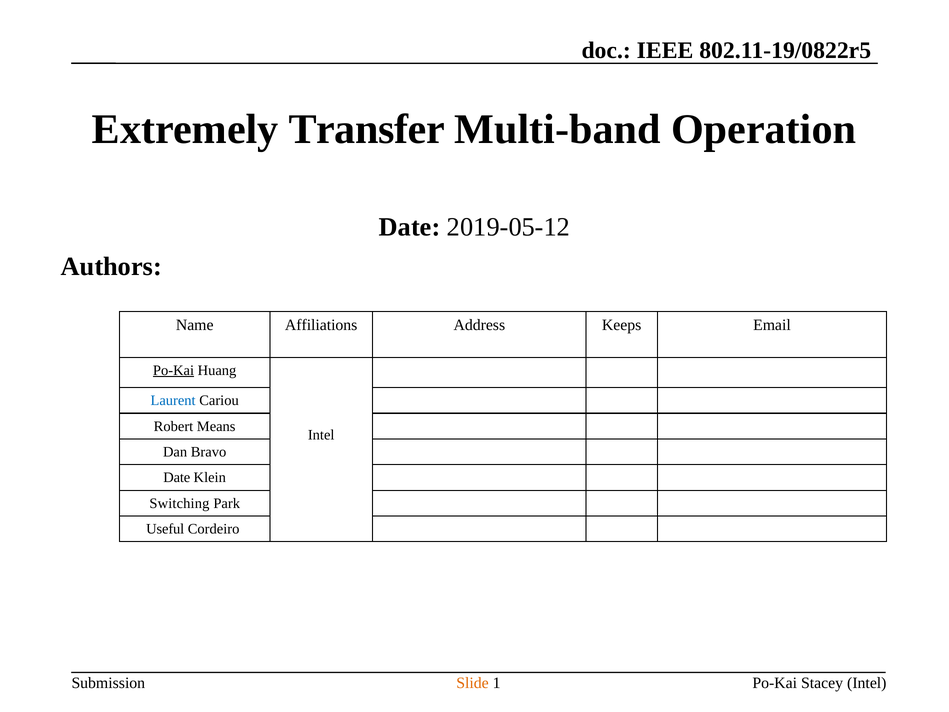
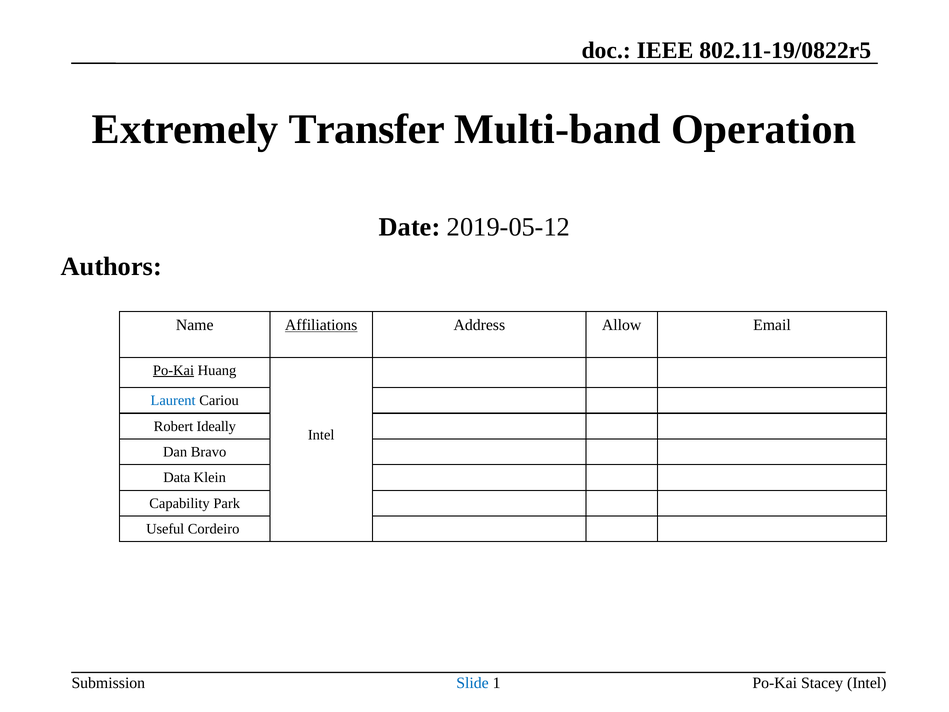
Affiliations underline: none -> present
Keeps: Keeps -> Allow
Means: Means -> Ideally
Date at (177, 477): Date -> Data
Switching: Switching -> Capability
Slide colour: orange -> blue
